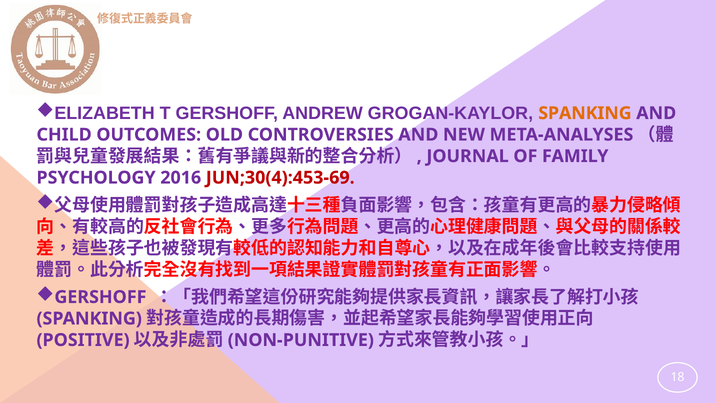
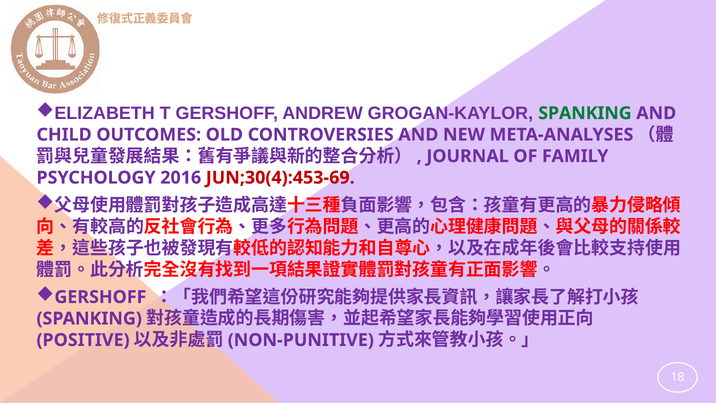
SPANKING at (585, 113) colour: orange -> green
